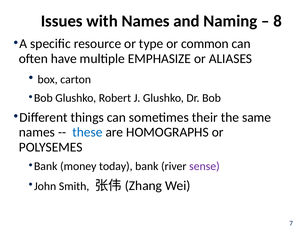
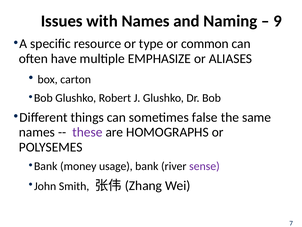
8: 8 -> 9
their: their -> false
these colour: blue -> purple
today: today -> usage
